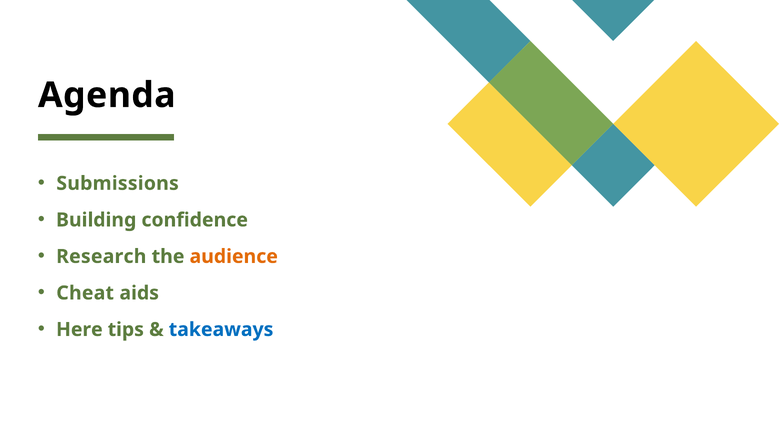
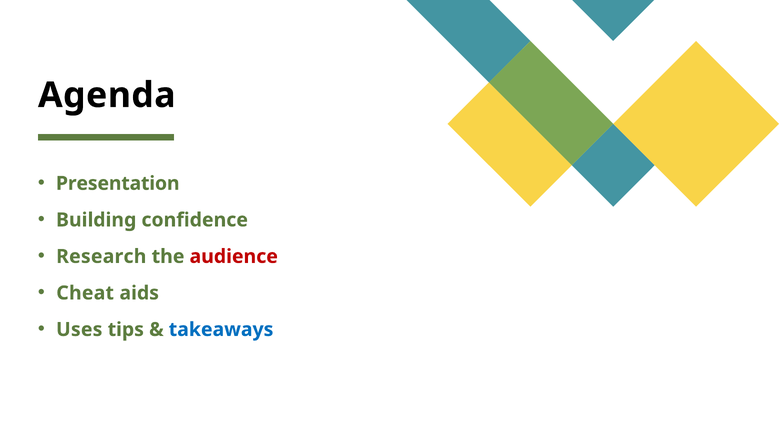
Submissions: Submissions -> Presentation
audience colour: orange -> red
Here: Here -> Uses
